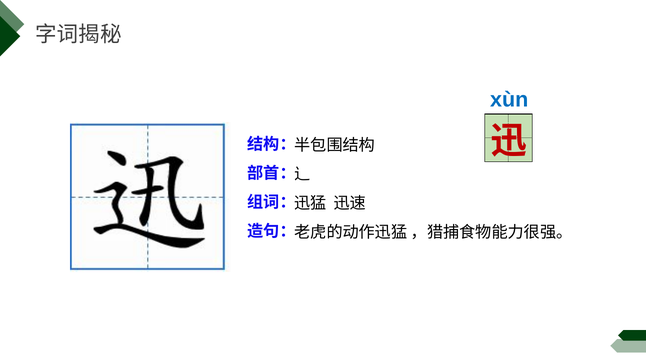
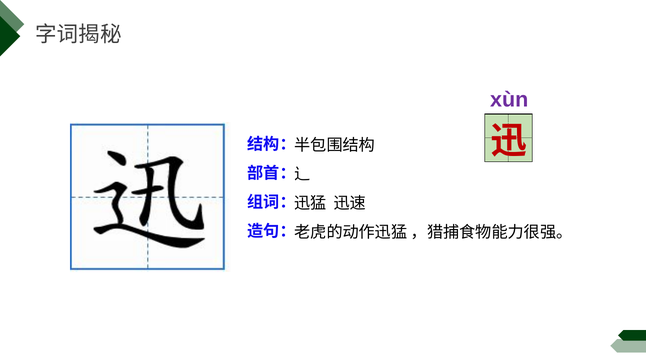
xùn colour: blue -> purple
